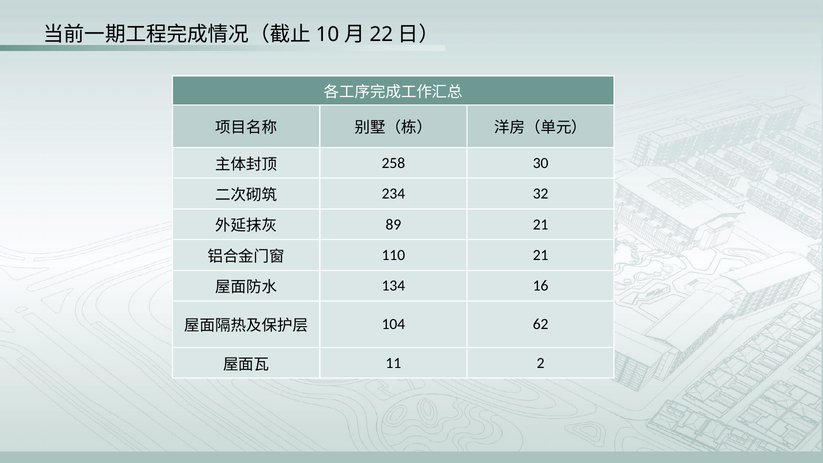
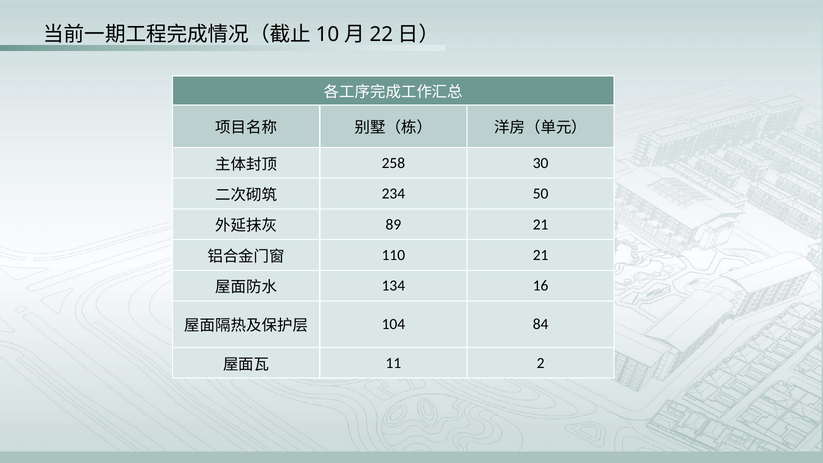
32: 32 -> 50
62: 62 -> 84
